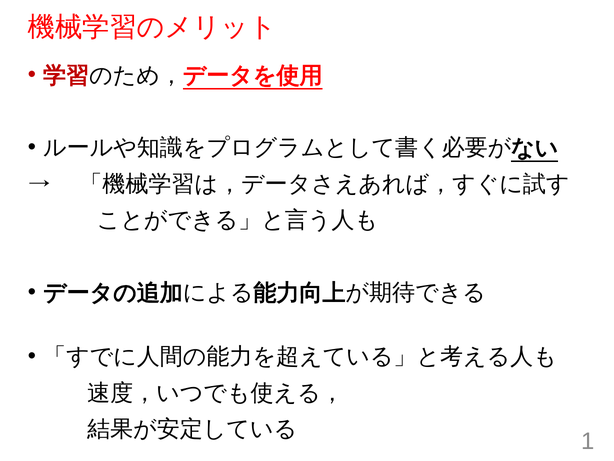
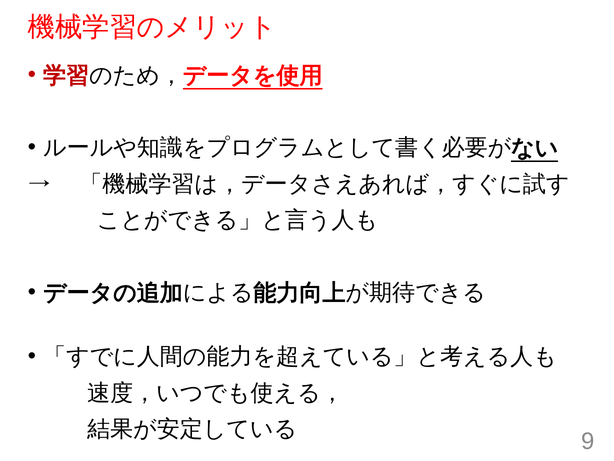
1: 1 -> 9
